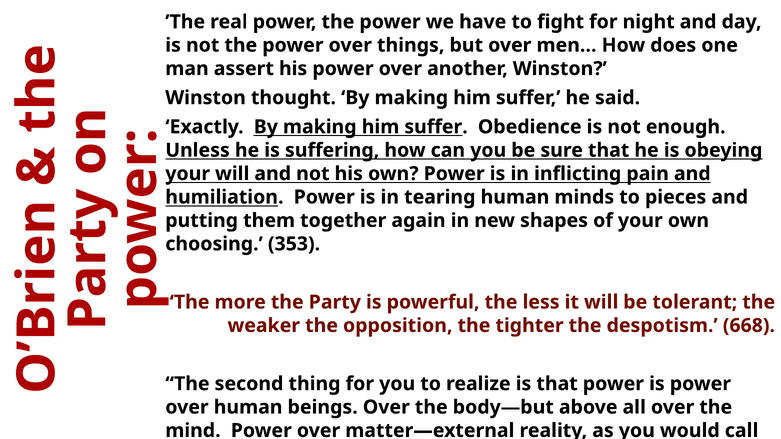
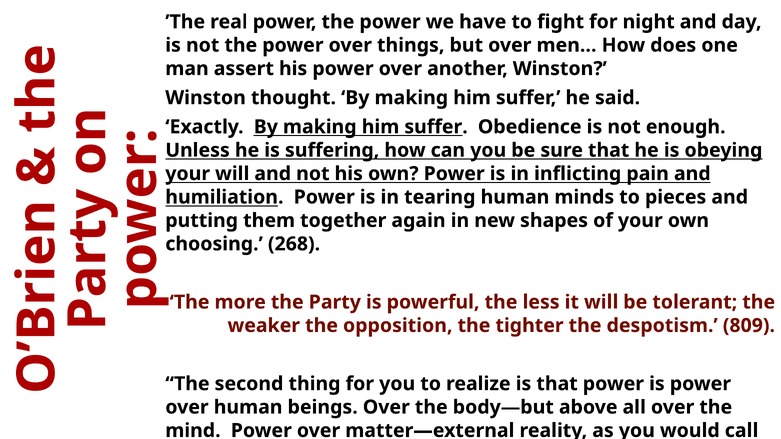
353: 353 -> 268
668: 668 -> 809
